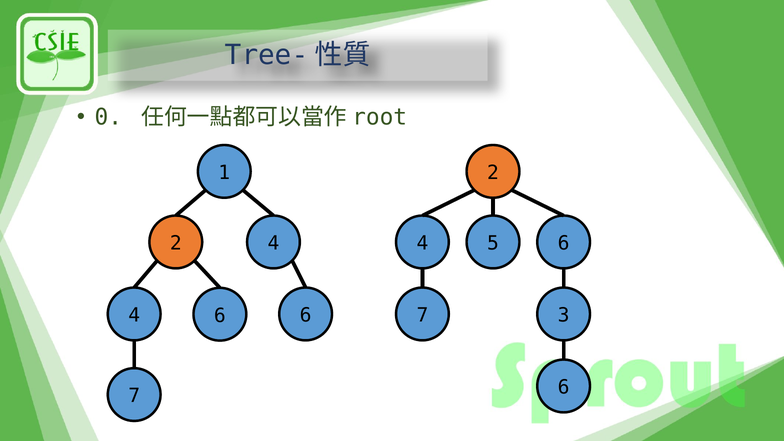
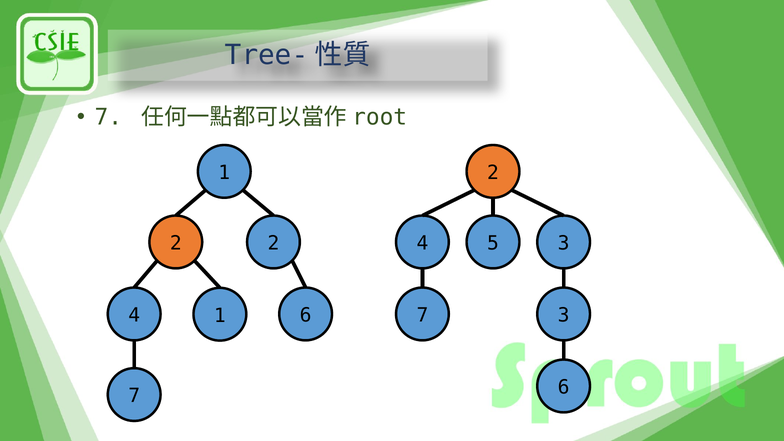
0 at (108, 117): 0 -> 7
4 at (273, 243): 4 -> 2
6 at (564, 243): 6 -> 3
6 at (220, 316): 6 -> 1
